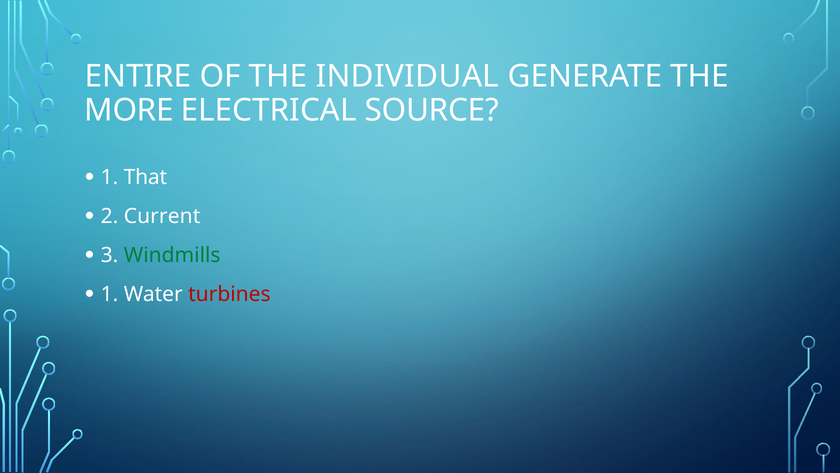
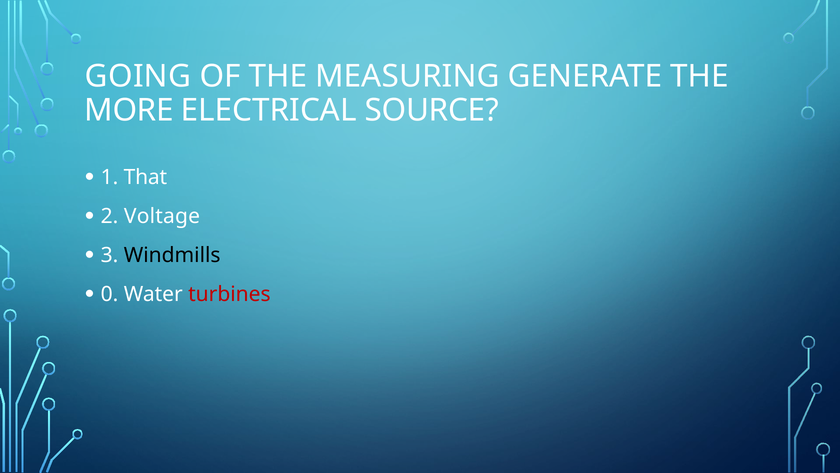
ENTIRE: ENTIRE -> GOING
INDIVIDUAL: INDIVIDUAL -> MEASURING
Current: Current -> Voltage
Windmills colour: green -> black
1 at (110, 294): 1 -> 0
